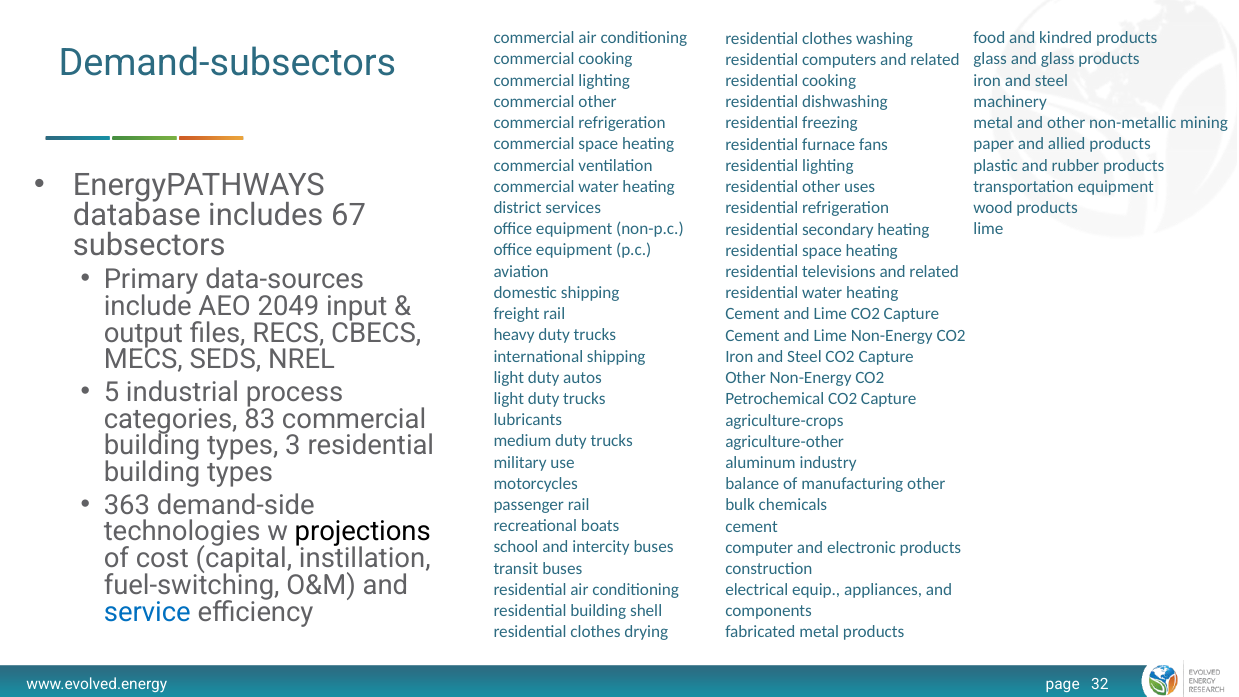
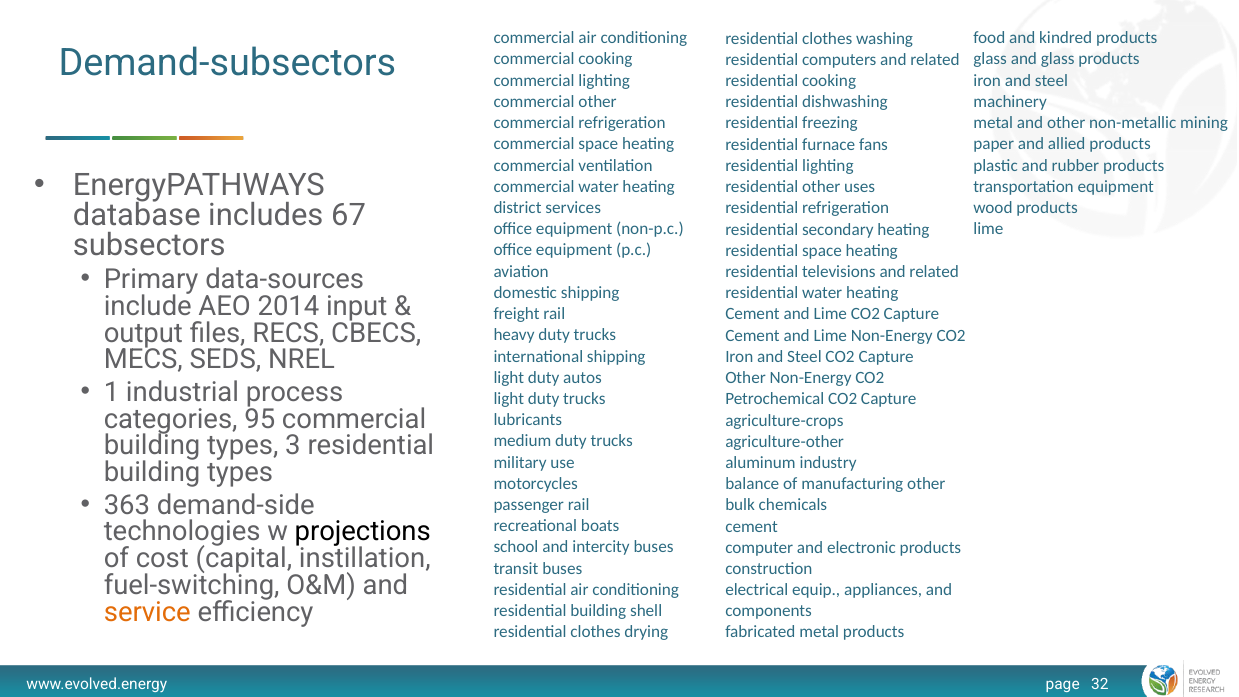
2049: 2049 -> 2014
5: 5 -> 1
83: 83 -> 95
service colour: blue -> orange
